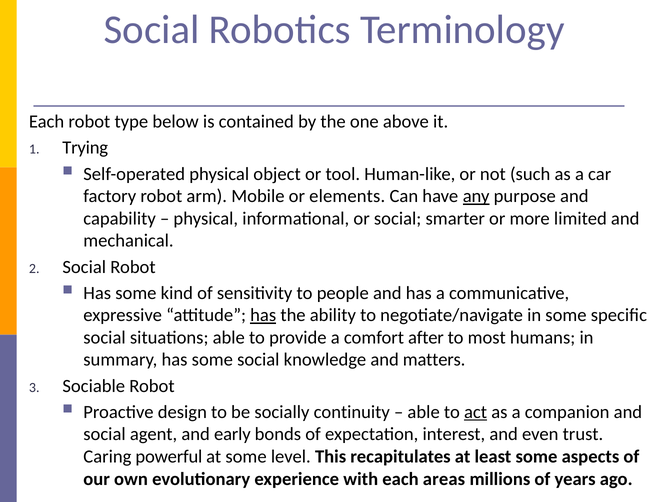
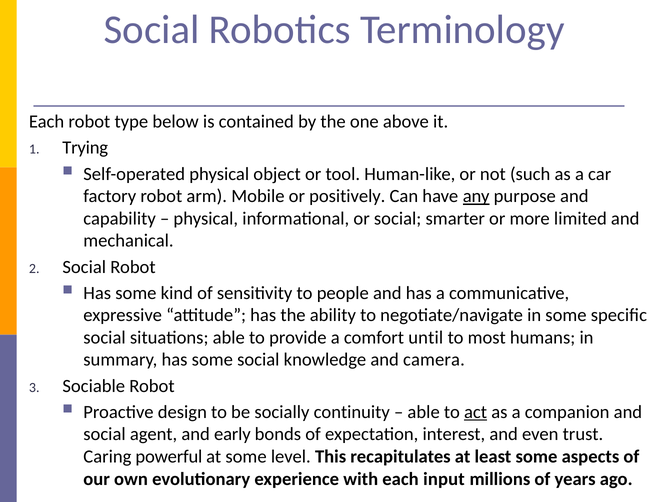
elements: elements -> positively
has at (263, 315) underline: present -> none
after: after -> until
matters: matters -> camera
areas: areas -> input
